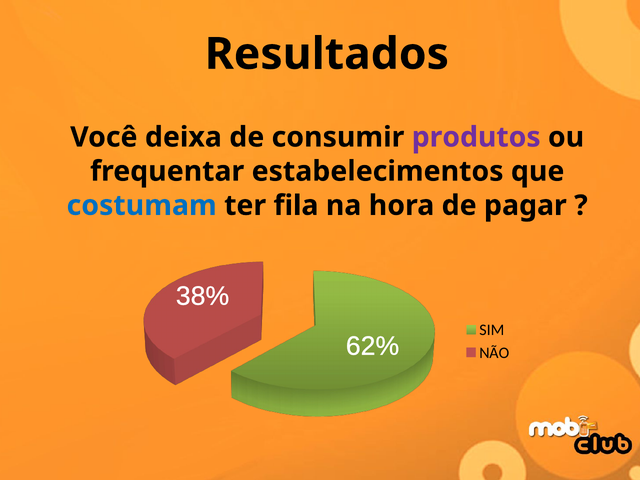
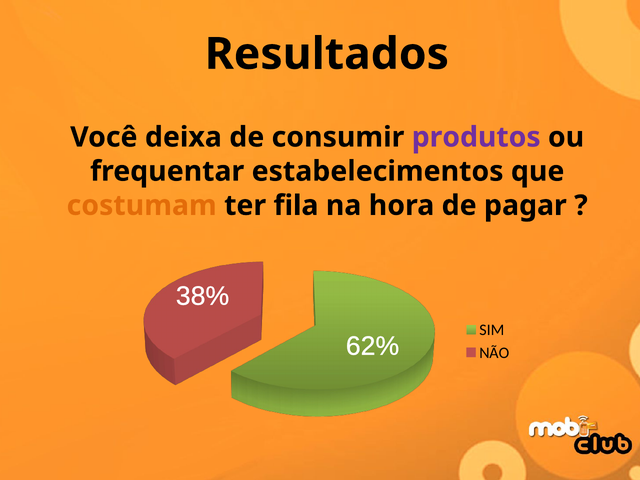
costumam colour: blue -> orange
